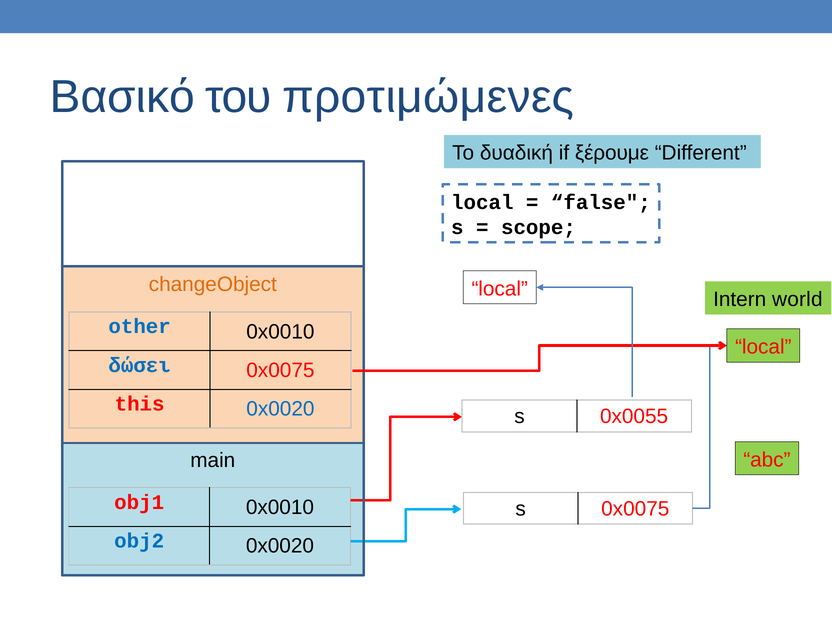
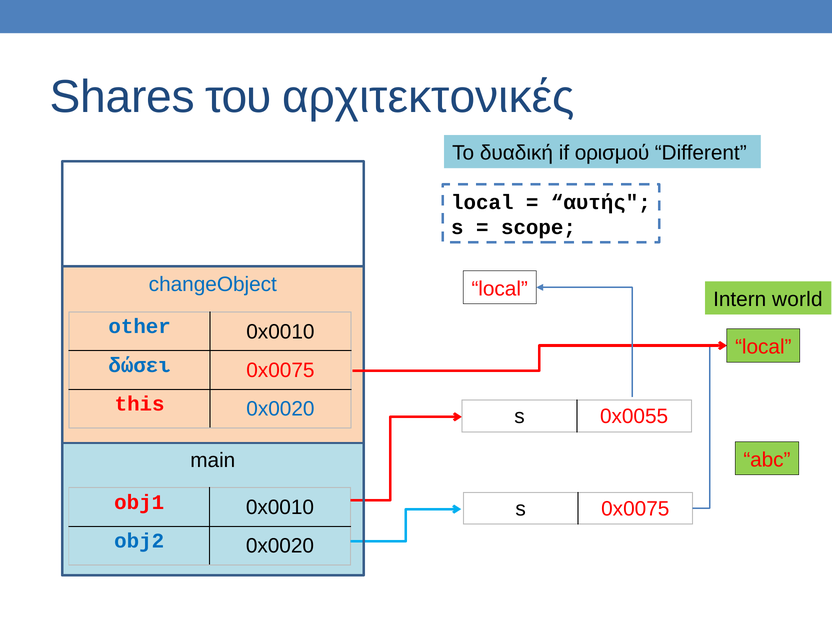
Βασικό: Βασικό -> Shares
προτιμώμενες: προτιμώμενες -> αρχιτεκτονικές
ξέρουμε: ξέρουμε -> ορισμού
false: false -> αυτής
changeObject colour: orange -> blue
